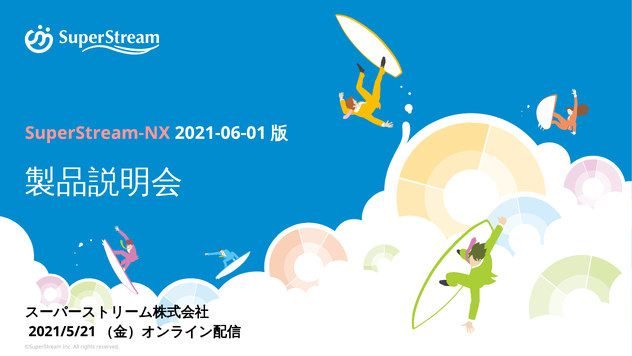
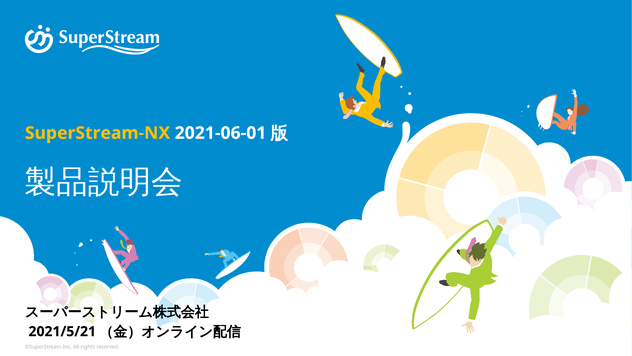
SuperStream-NX colour: pink -> yellow
